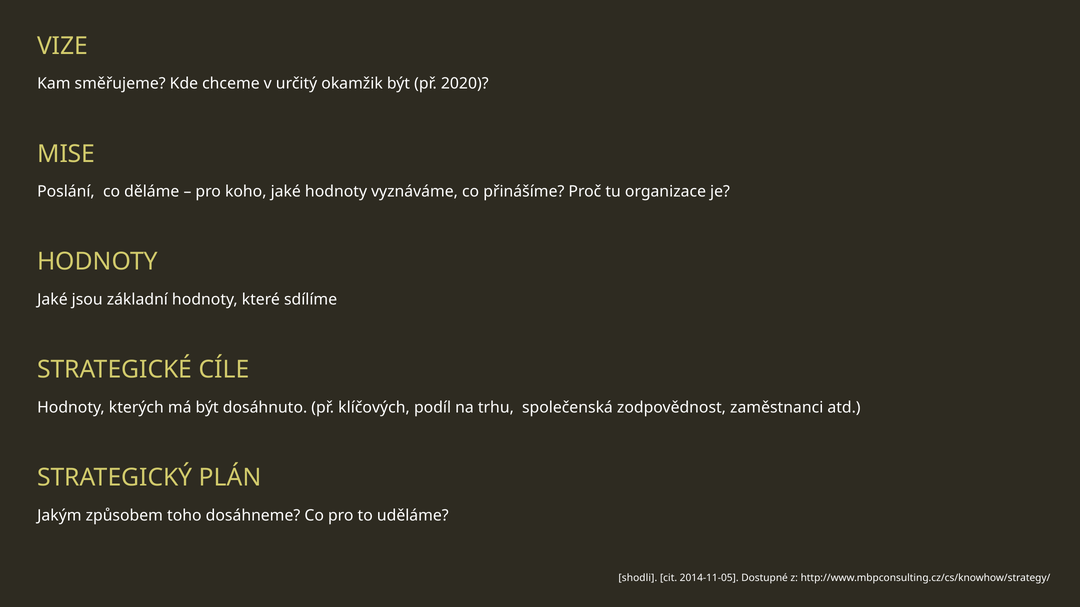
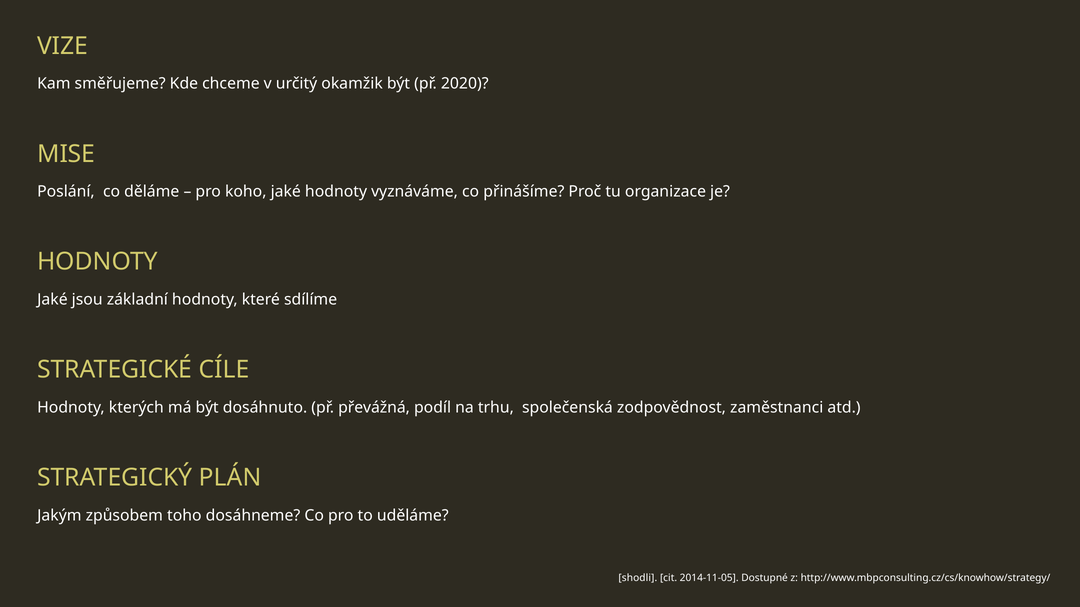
klíčových: klíčových -> převážná
